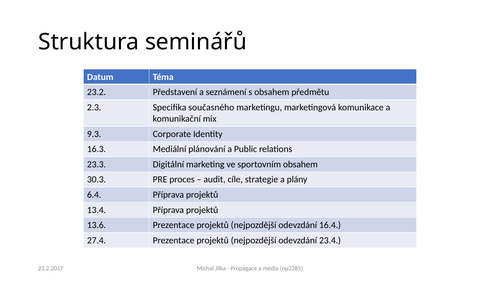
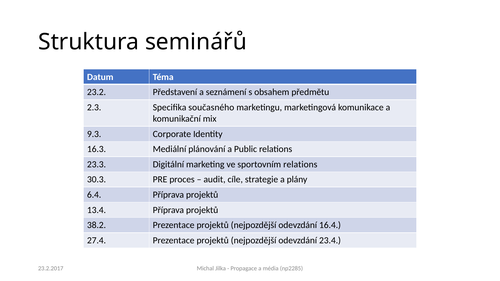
sportovním obsahem: obsahem -> relations
13.6: 13.6 -> 38.2
